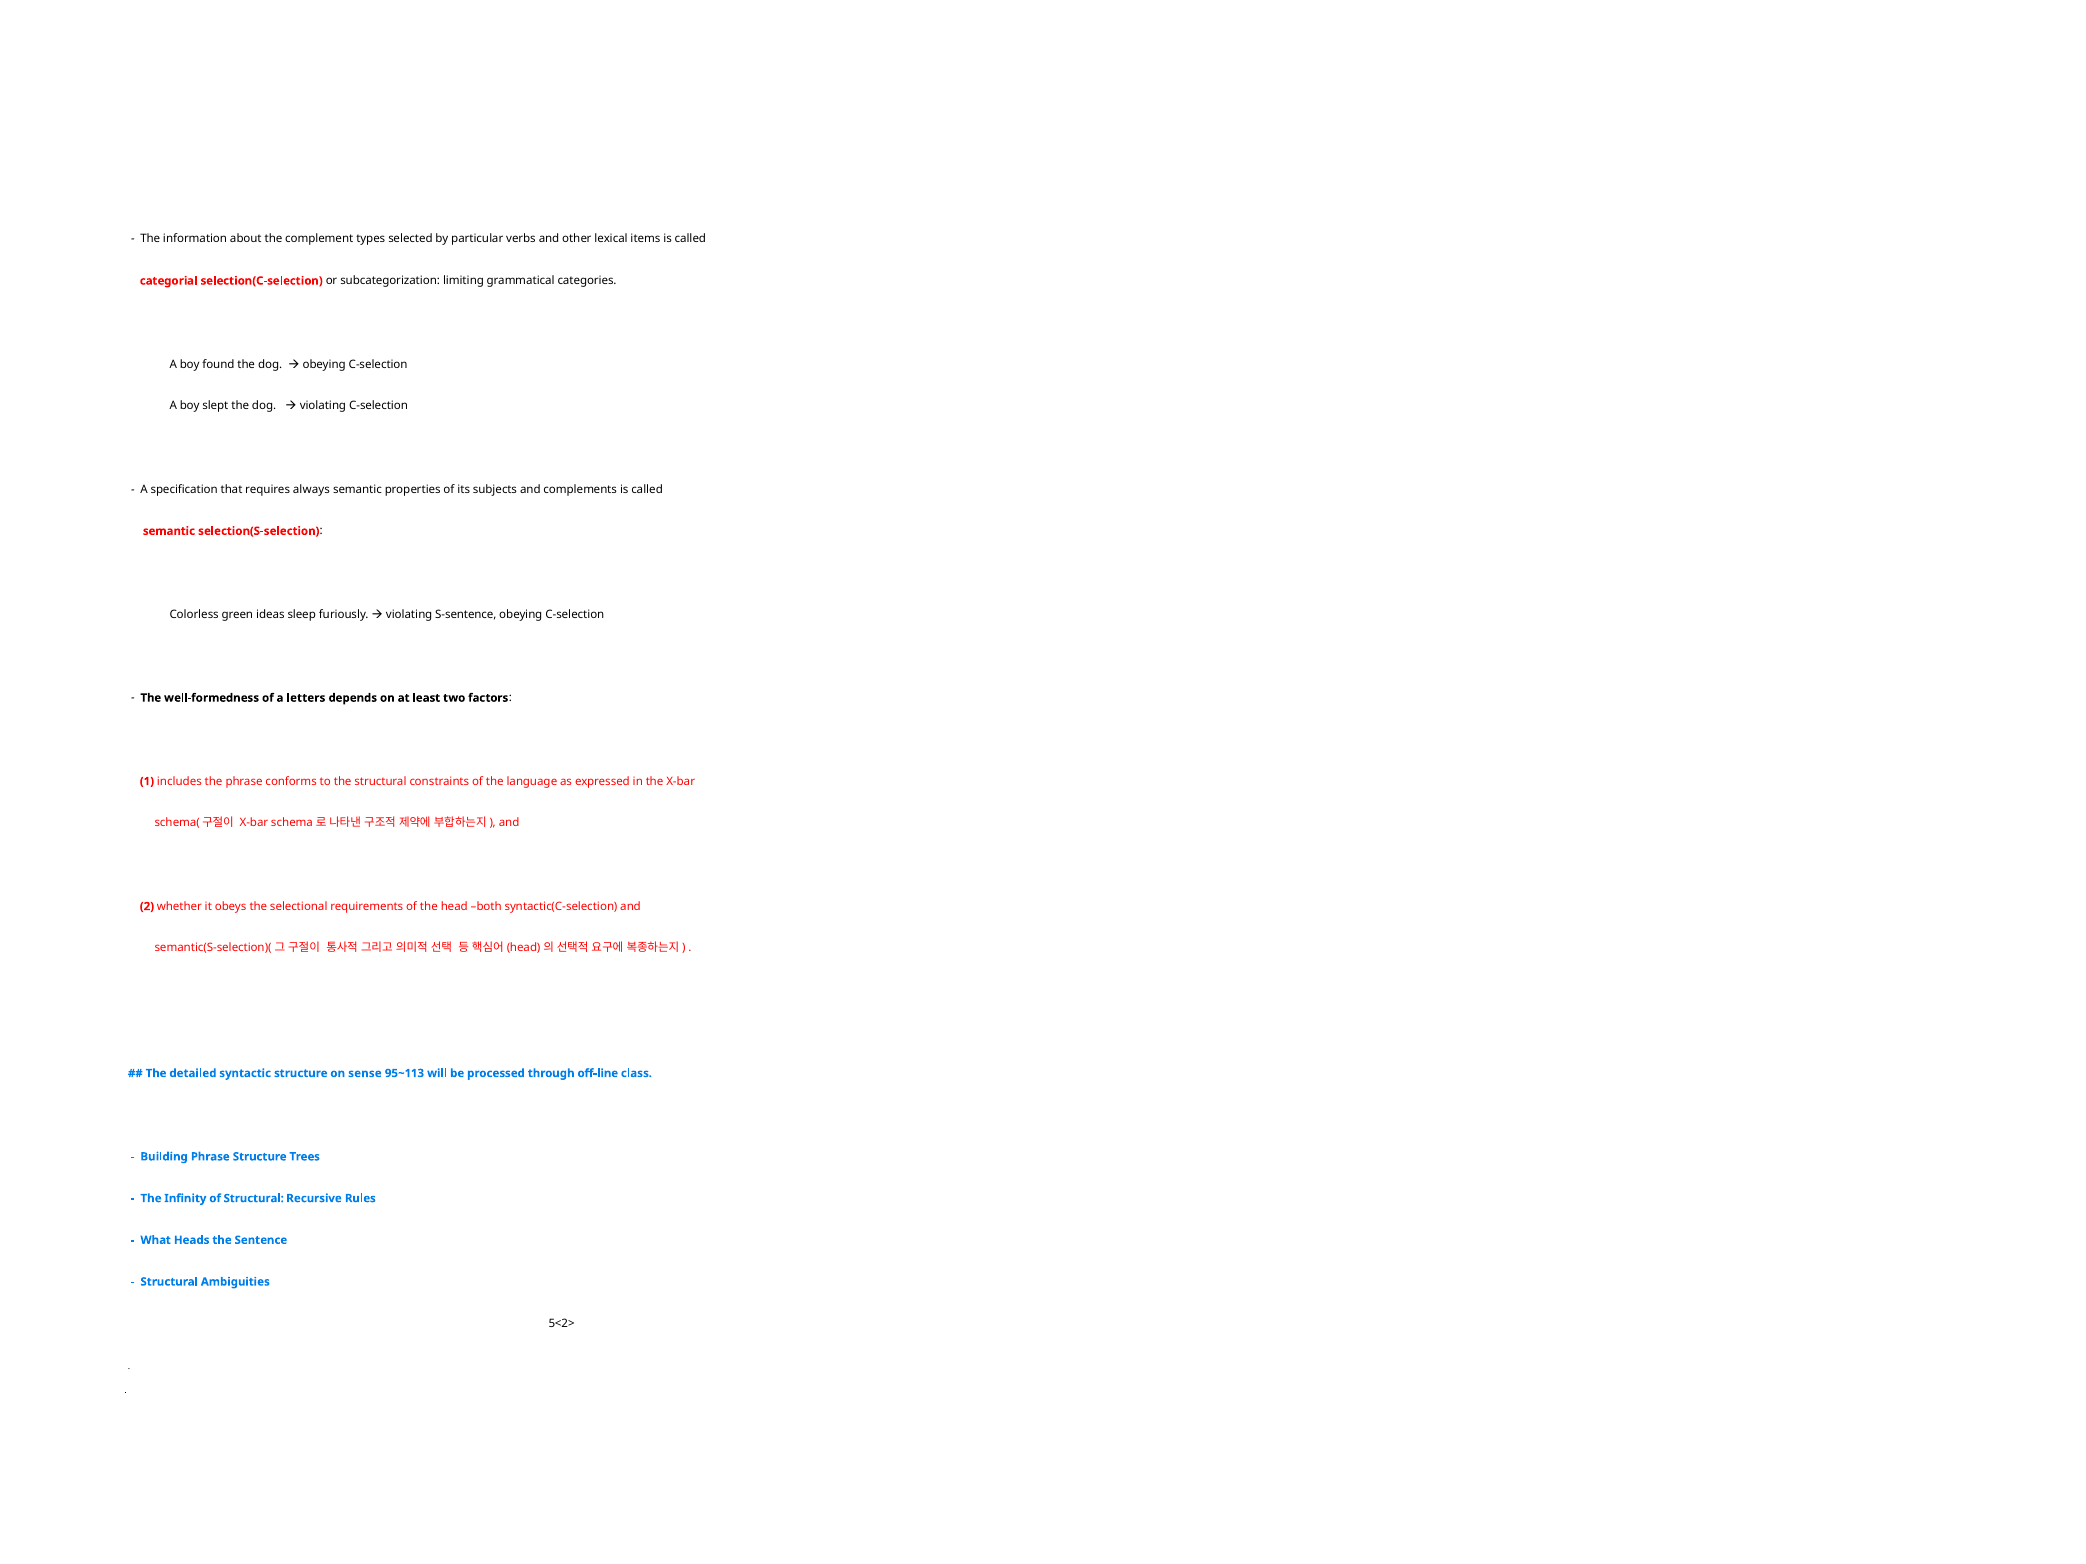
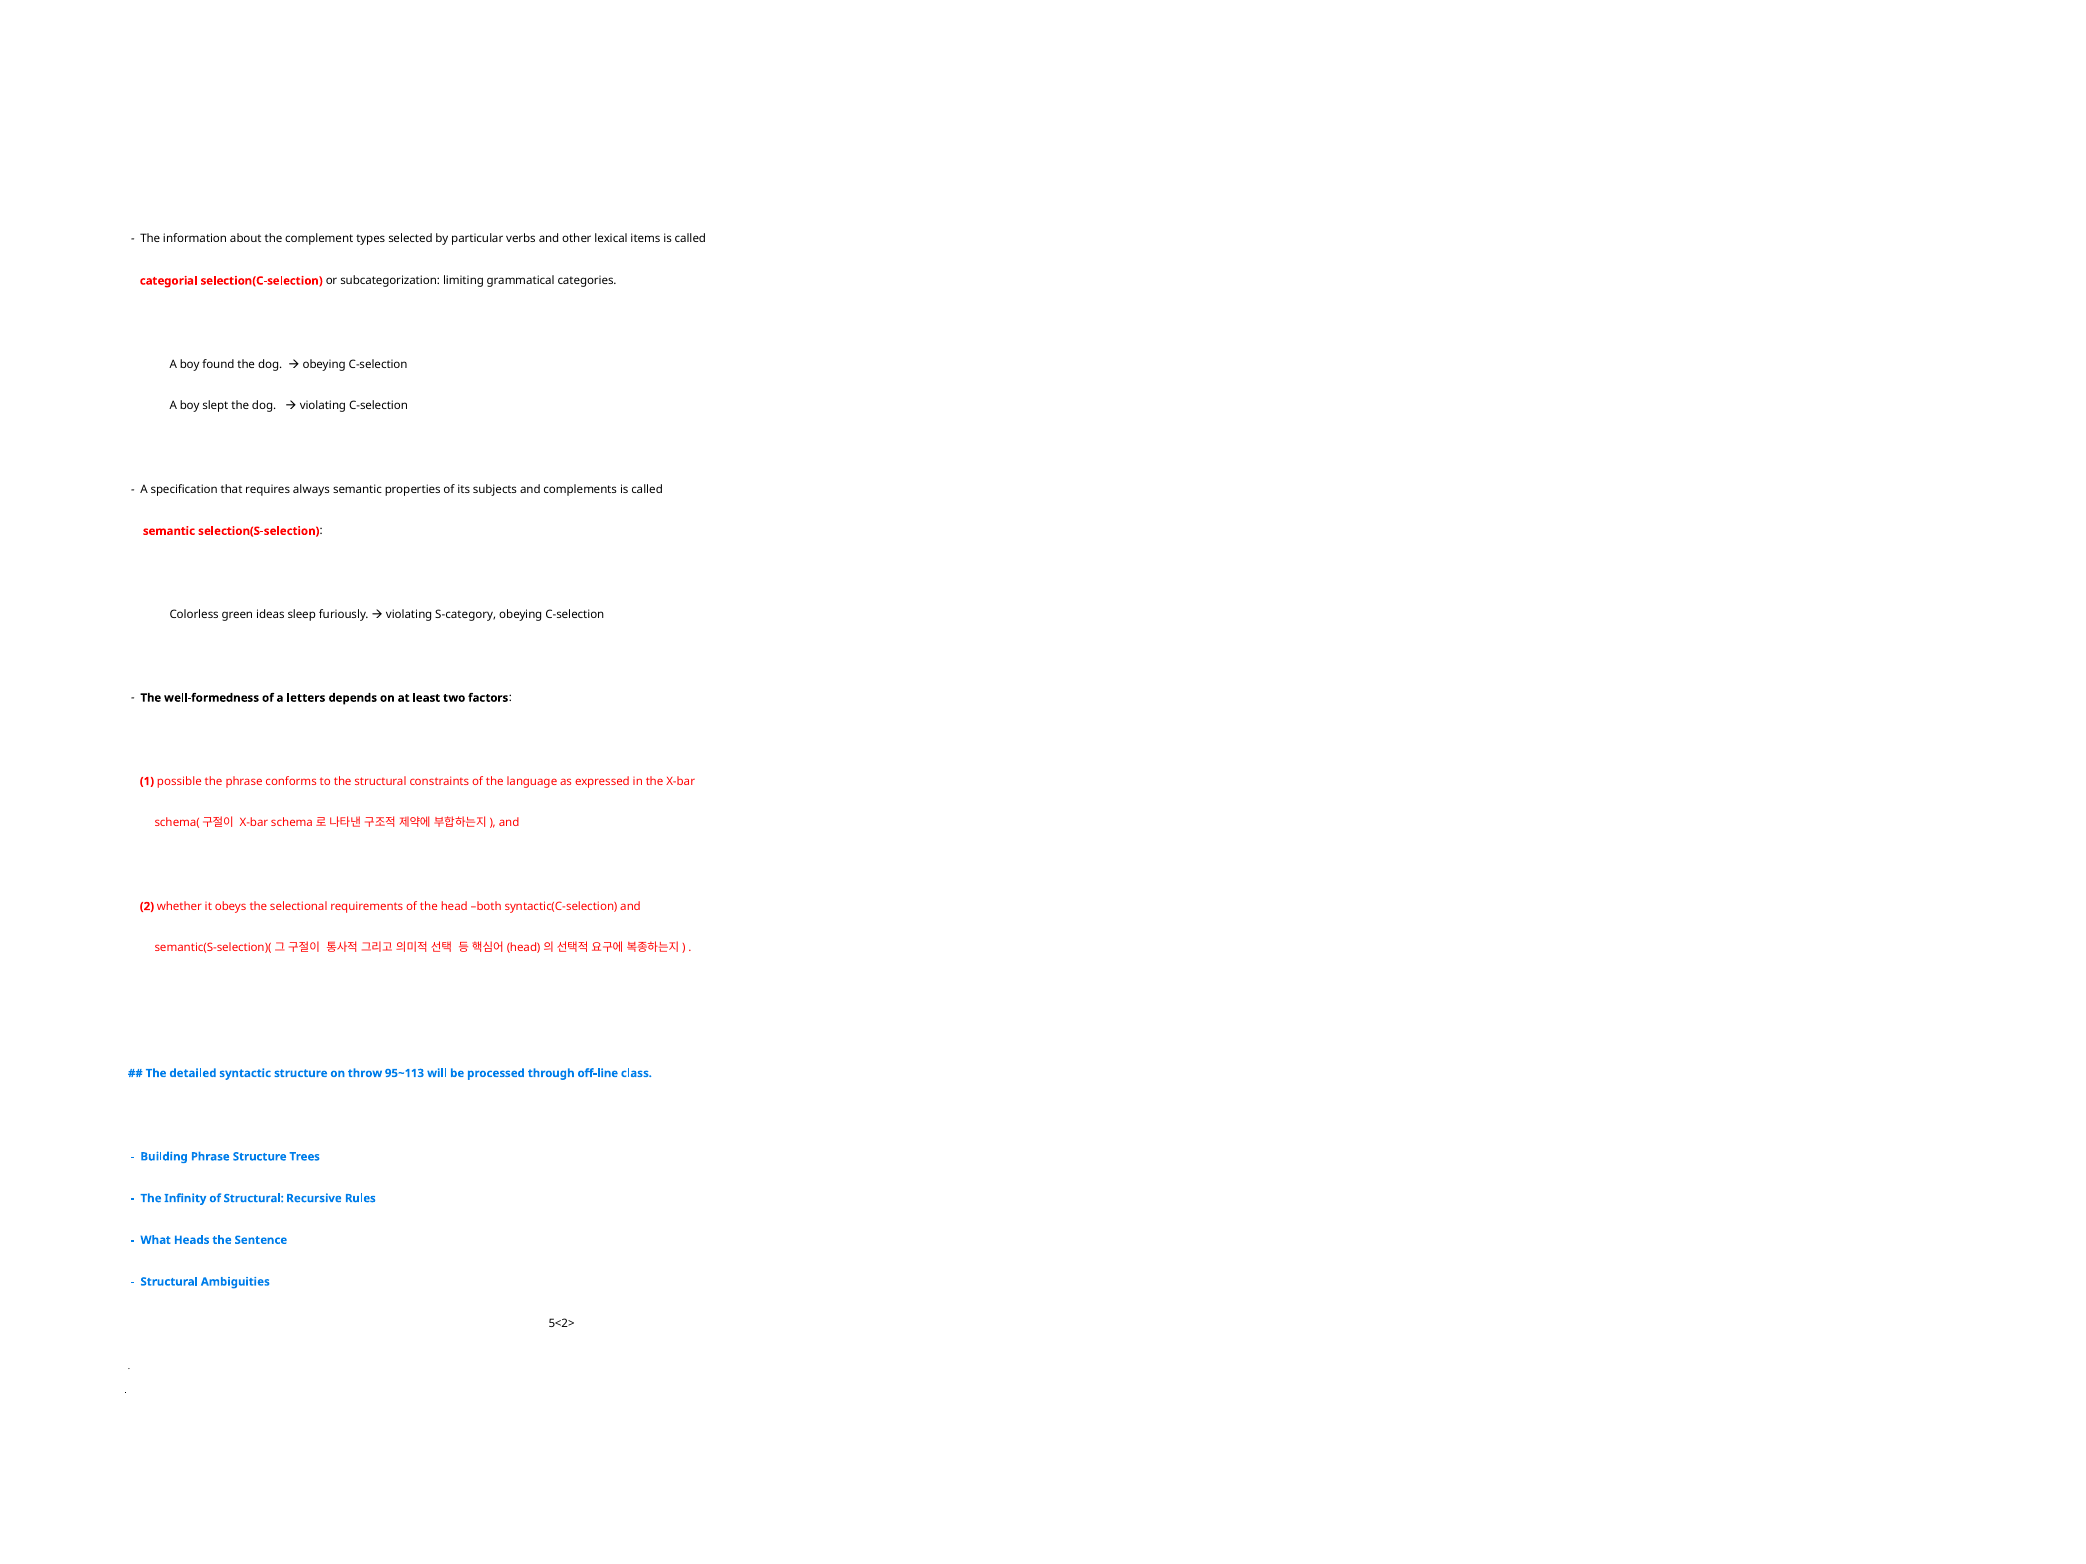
S-sentence: S-sentence -> S-category
includes: includes -> possible
sense: sense -> throw
